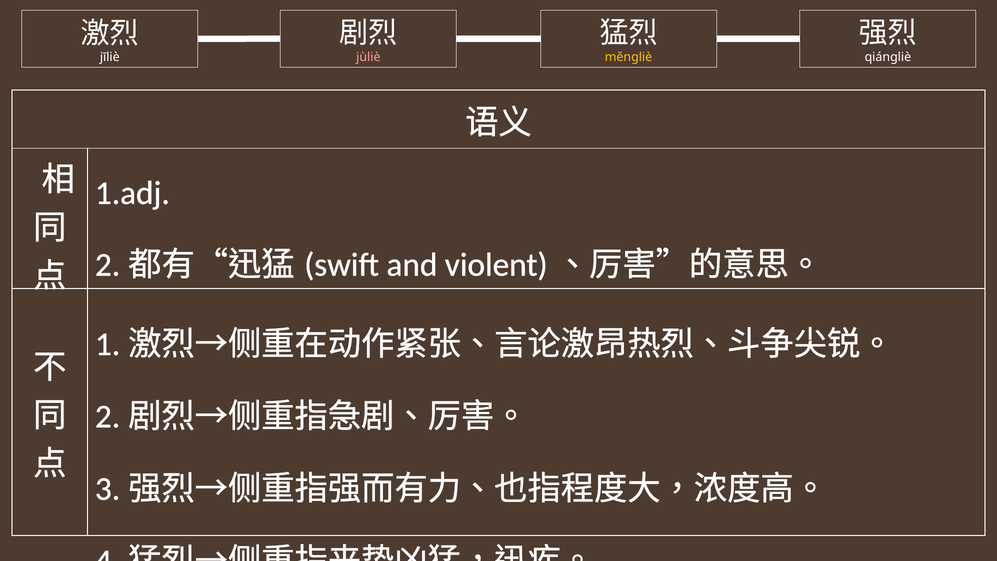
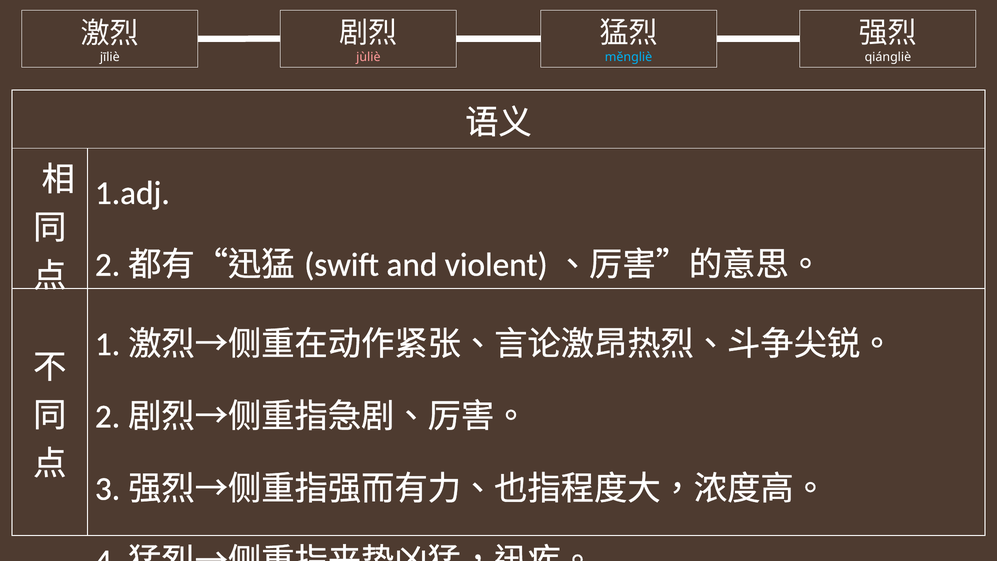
měngliè colour: yellow -> light blue
